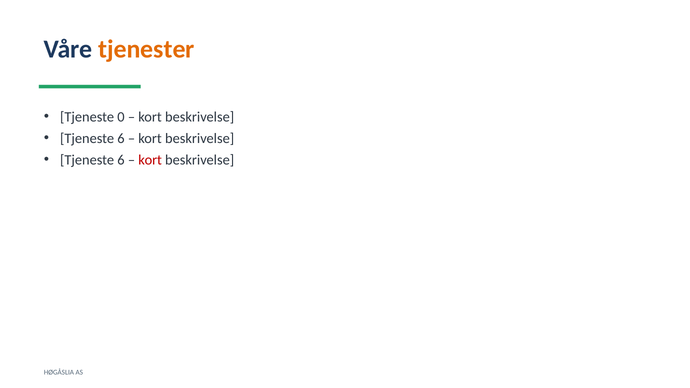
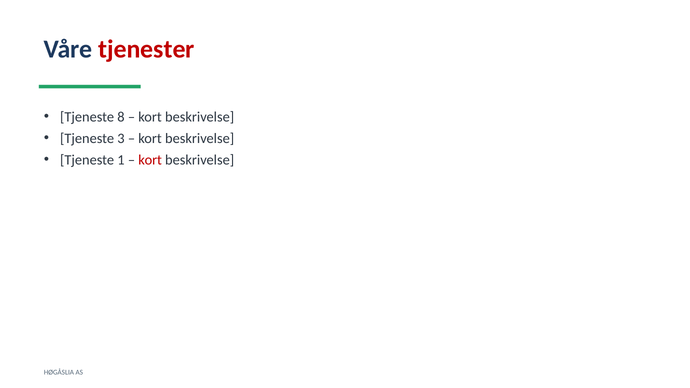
tjenester colour: orange -> red
0: 0 -> 8
6 at (121, 138): 6 -> 3
6 at (121, 160): 6 -> 1
